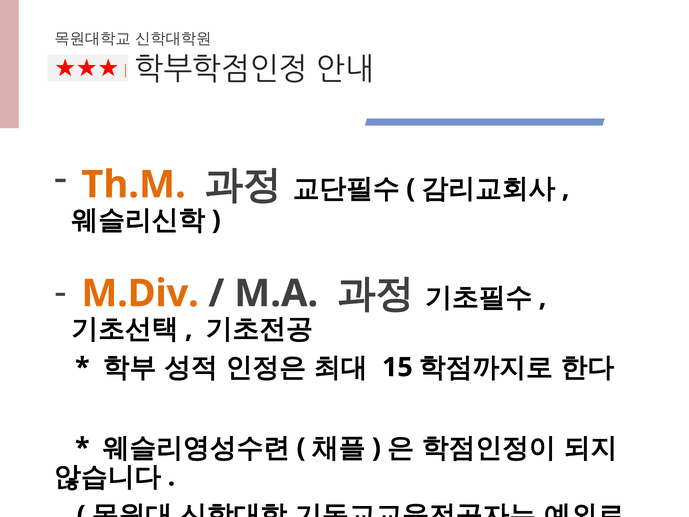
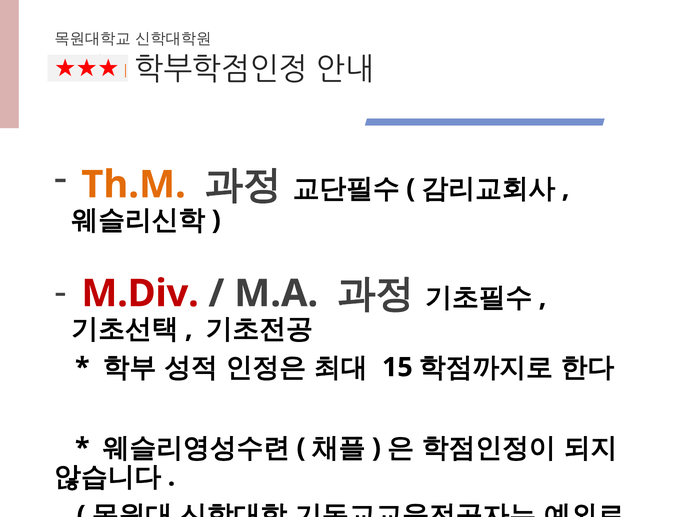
M.Div colour: orange -> red
